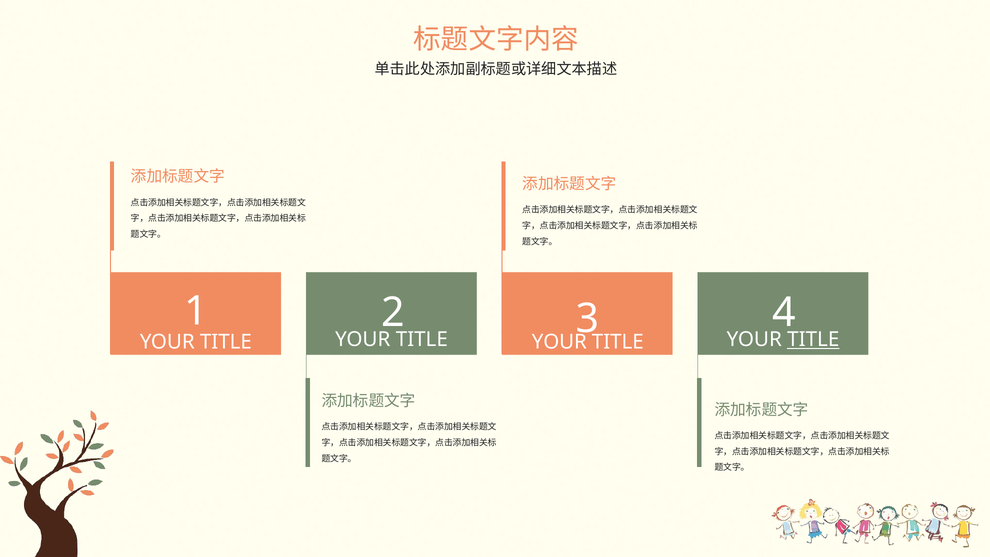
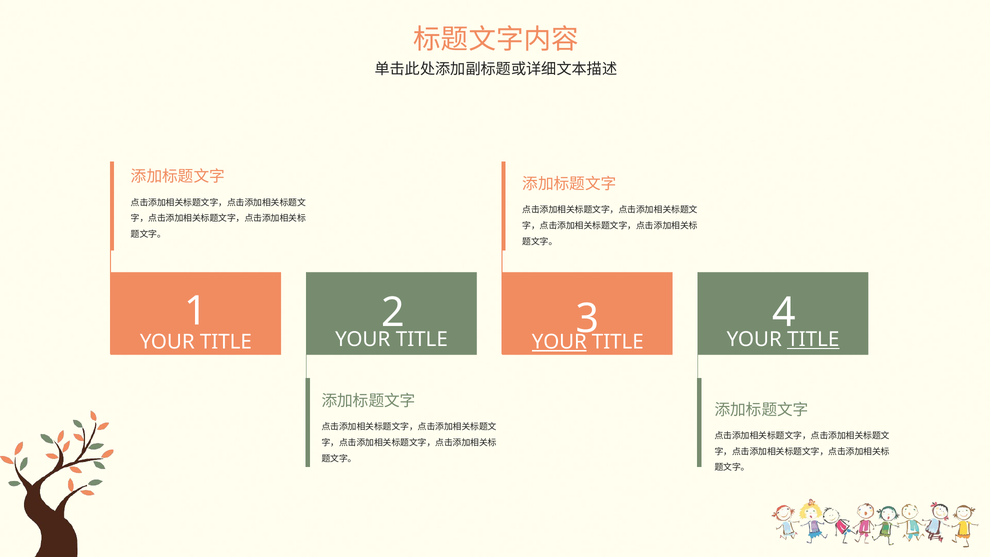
YOUR at (559, 342) underline: none -> present
